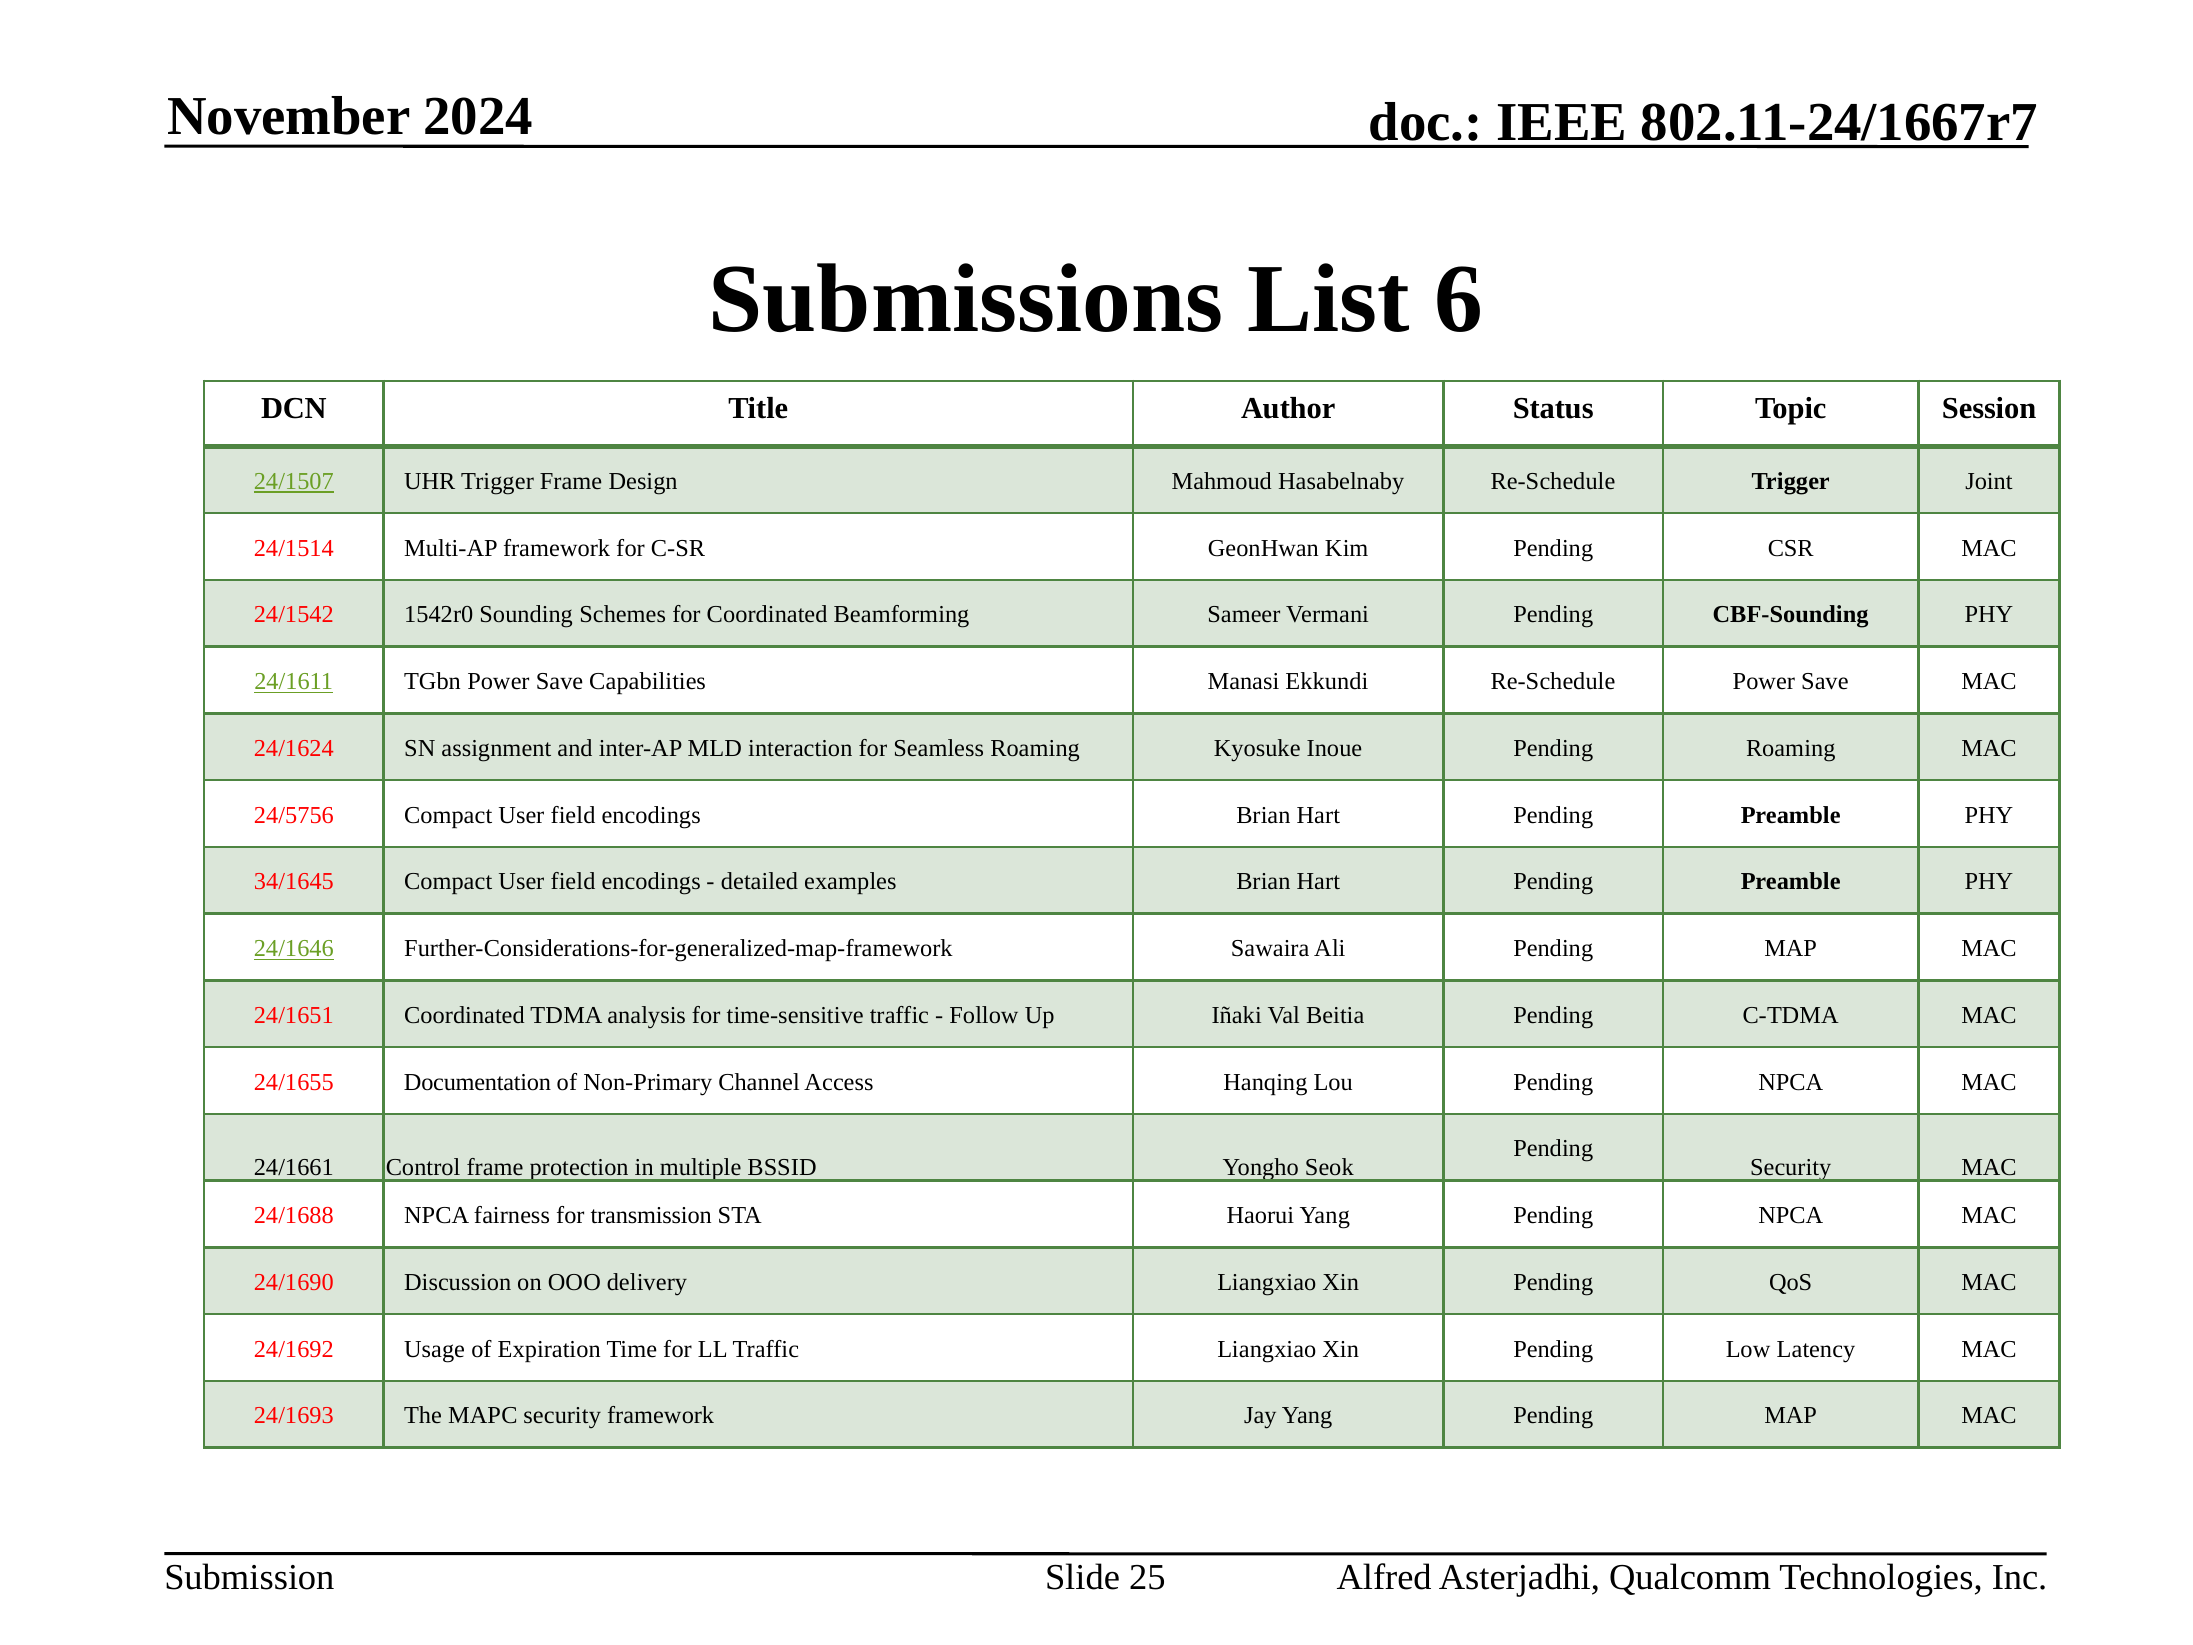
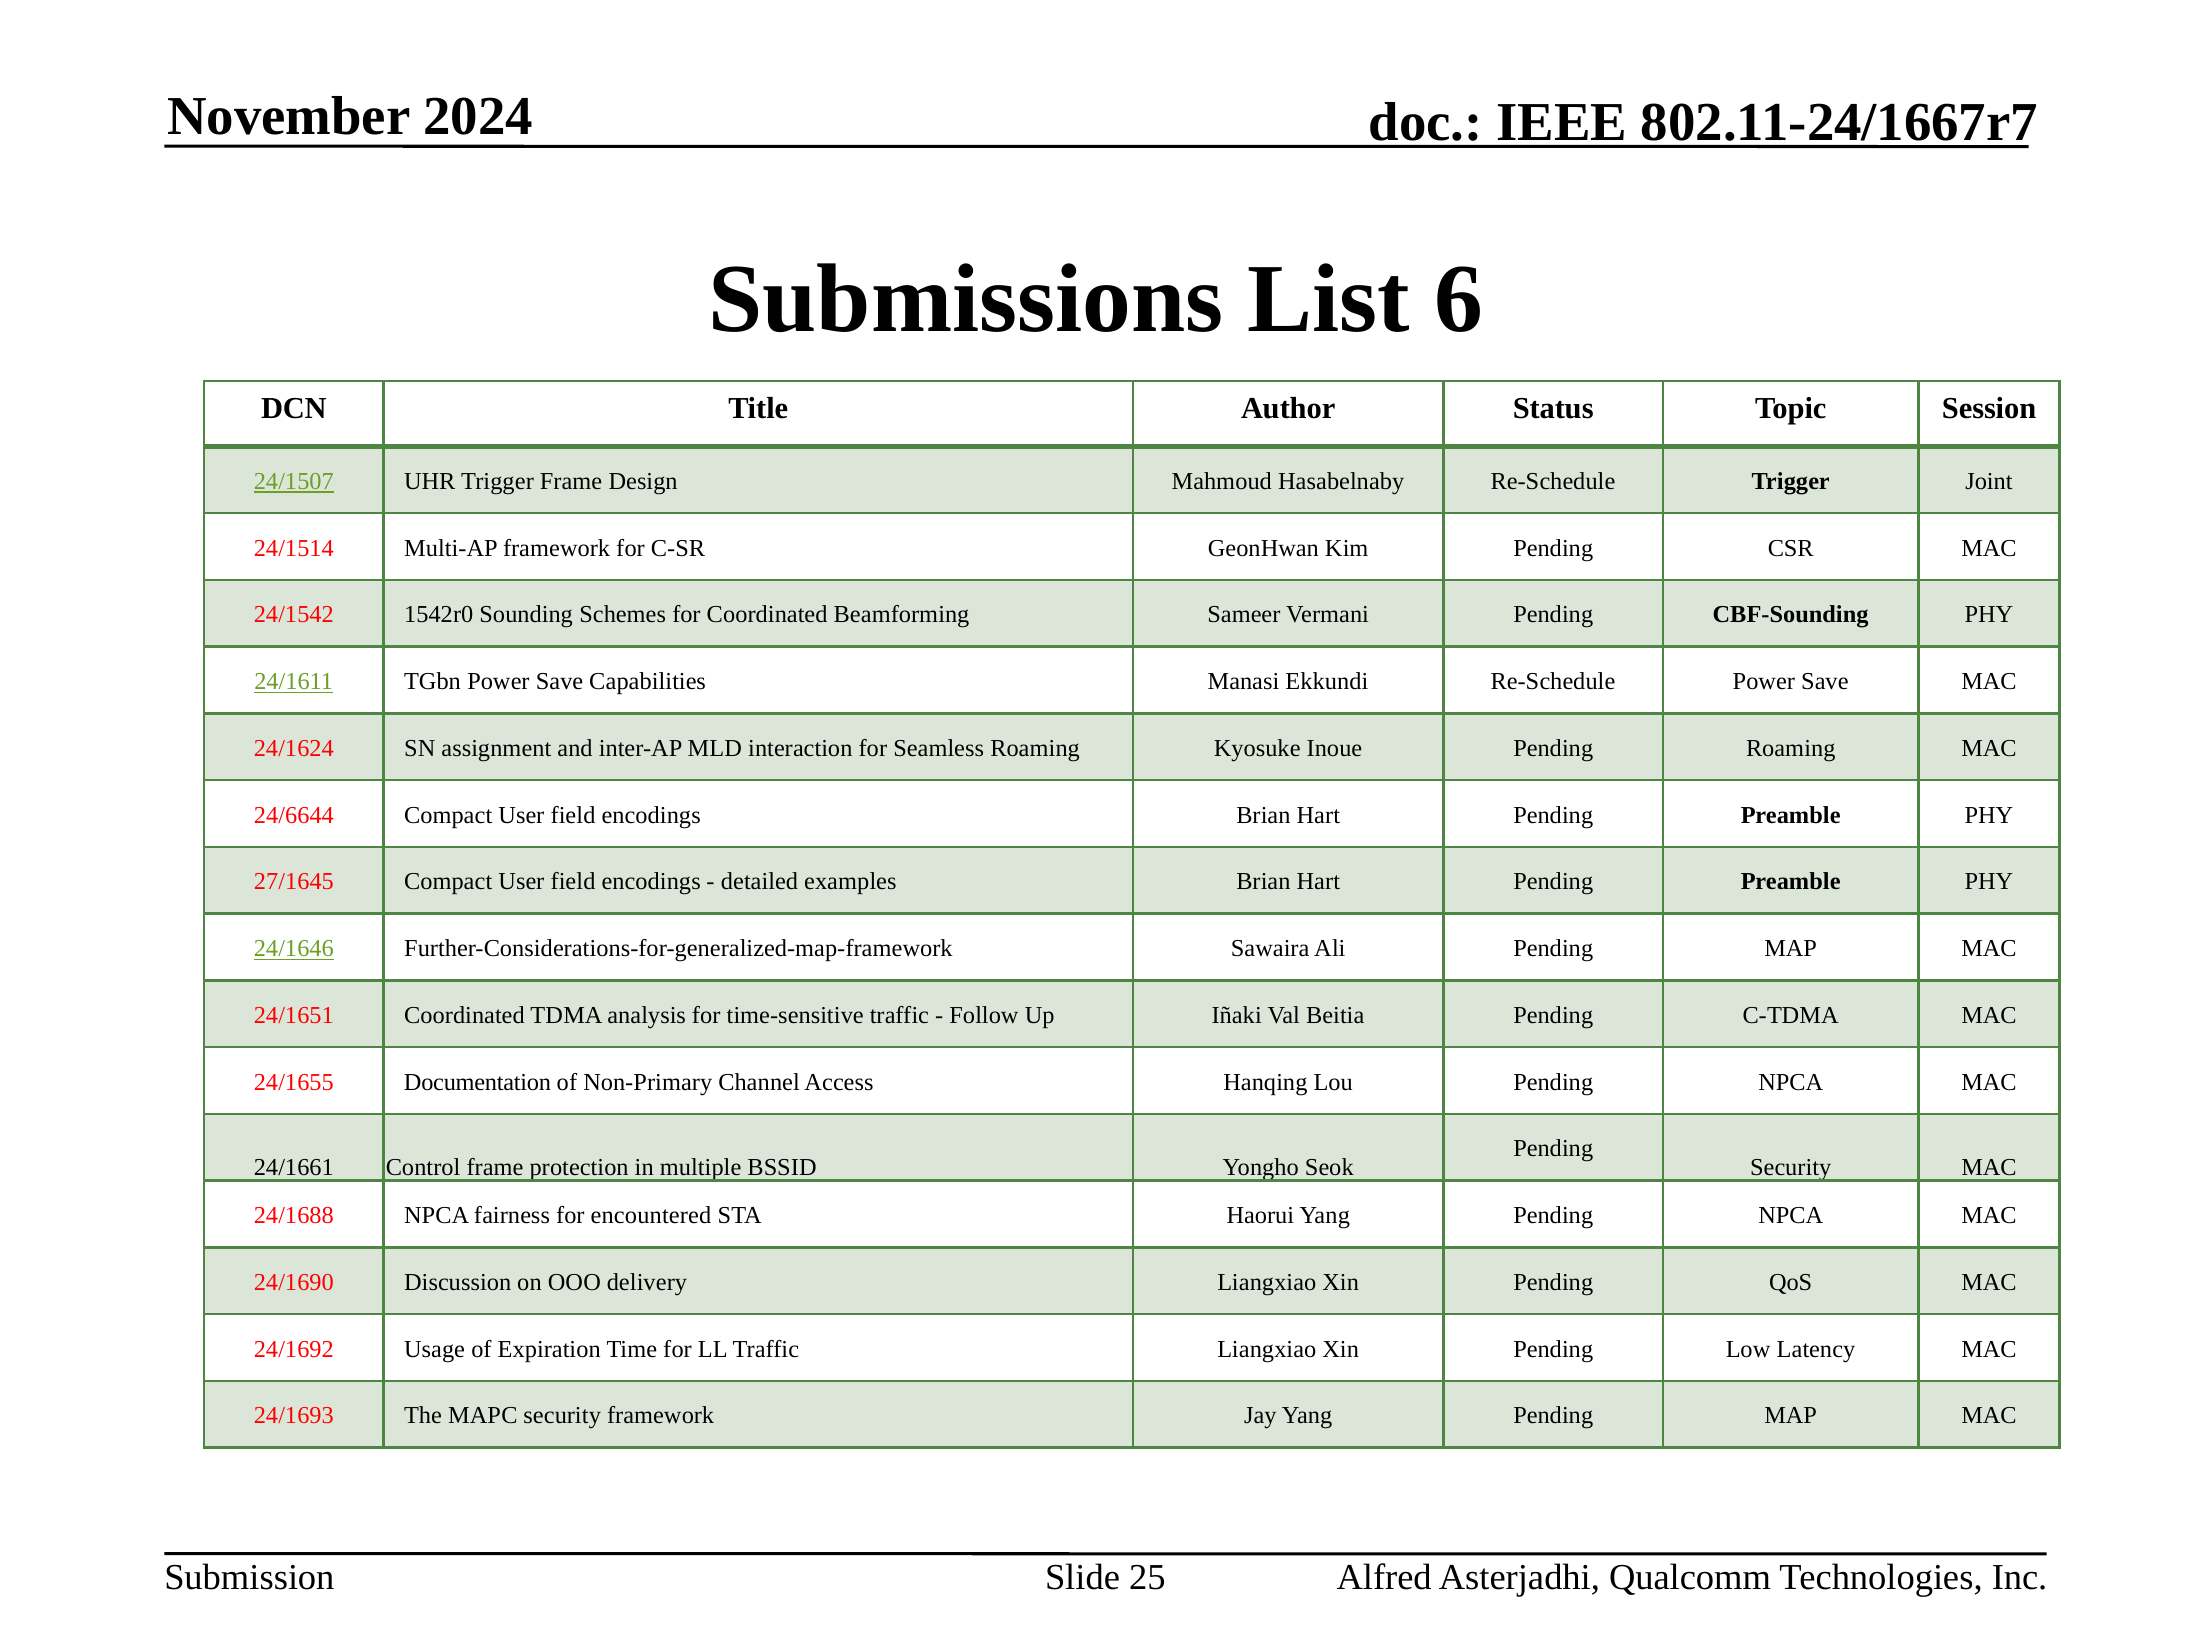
24/5756: 24/5756 -> 24/6644
34/1645: 34/1645 -> 27/1645
transmission: transmission -> encountered
